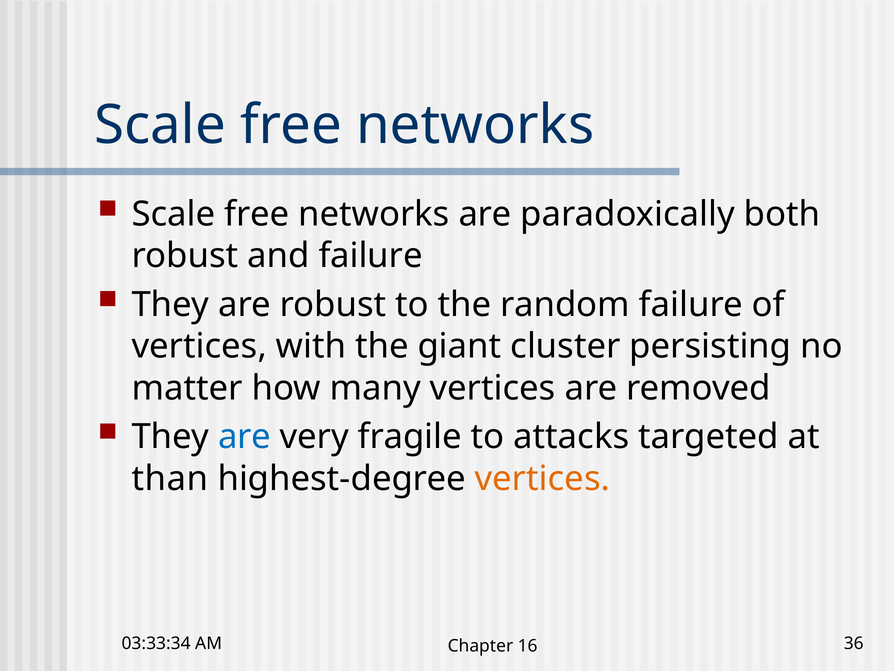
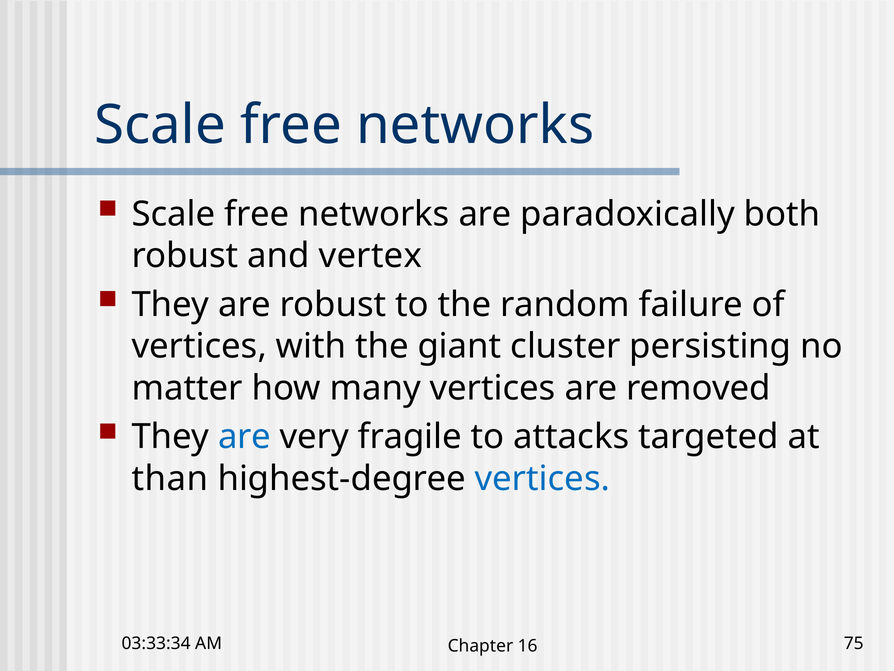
and failure: failure -> vertex
vertices at (542, 478) colour: orange -> blue
36: 36 -> 75
